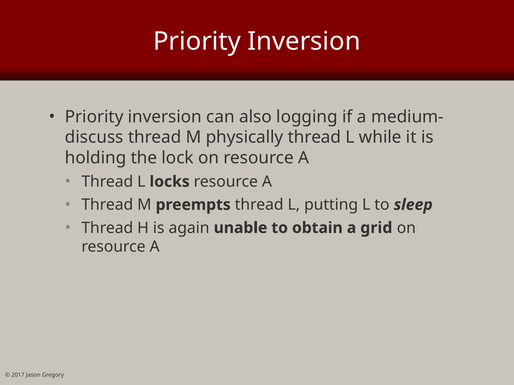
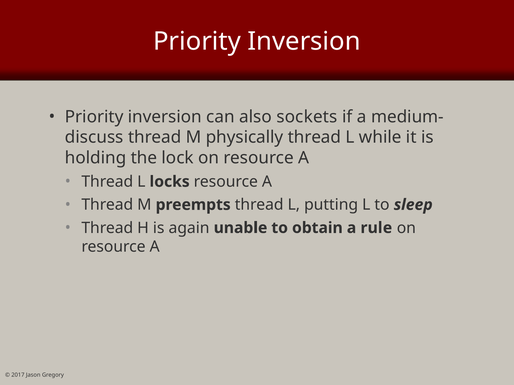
logging: logging -> sockets
grid: grid -> rule
